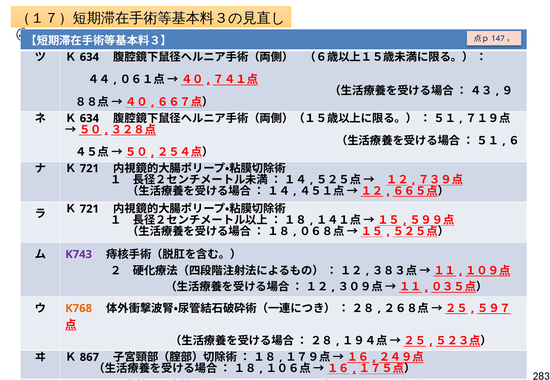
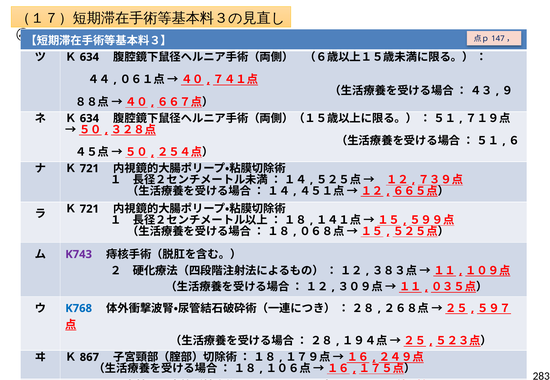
K768 colour: orange -> blue
